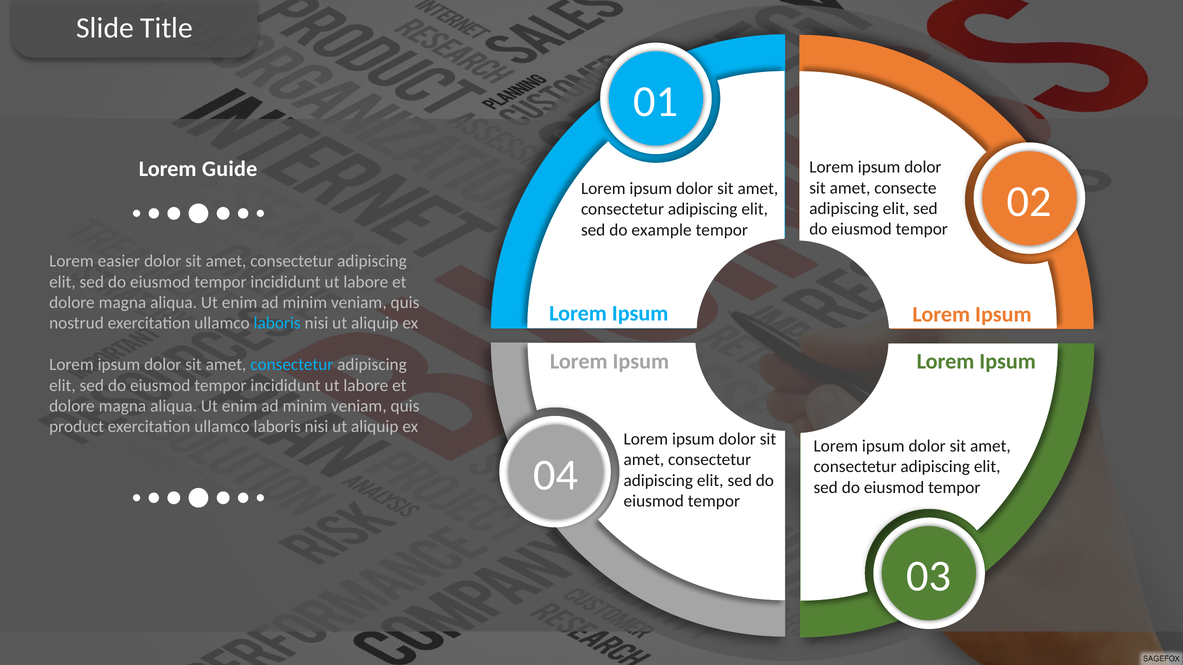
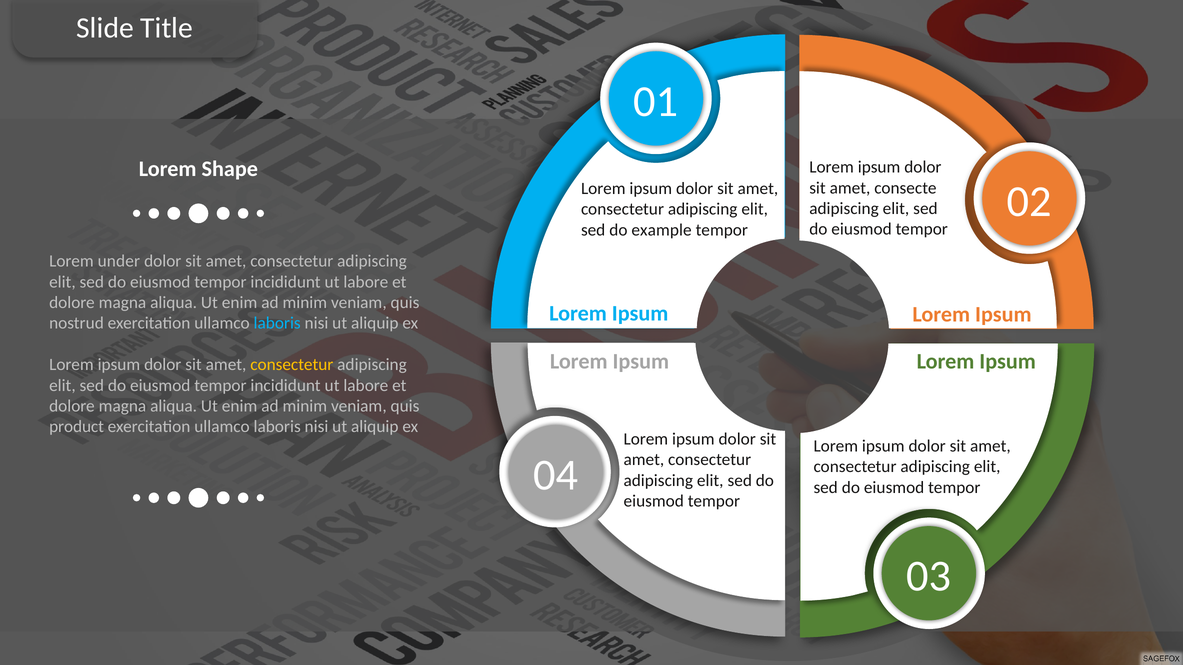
Guide: Guide -> Shape
easier: easier -> under
consectetur at (292, 365) colour: light blue -> yellow
